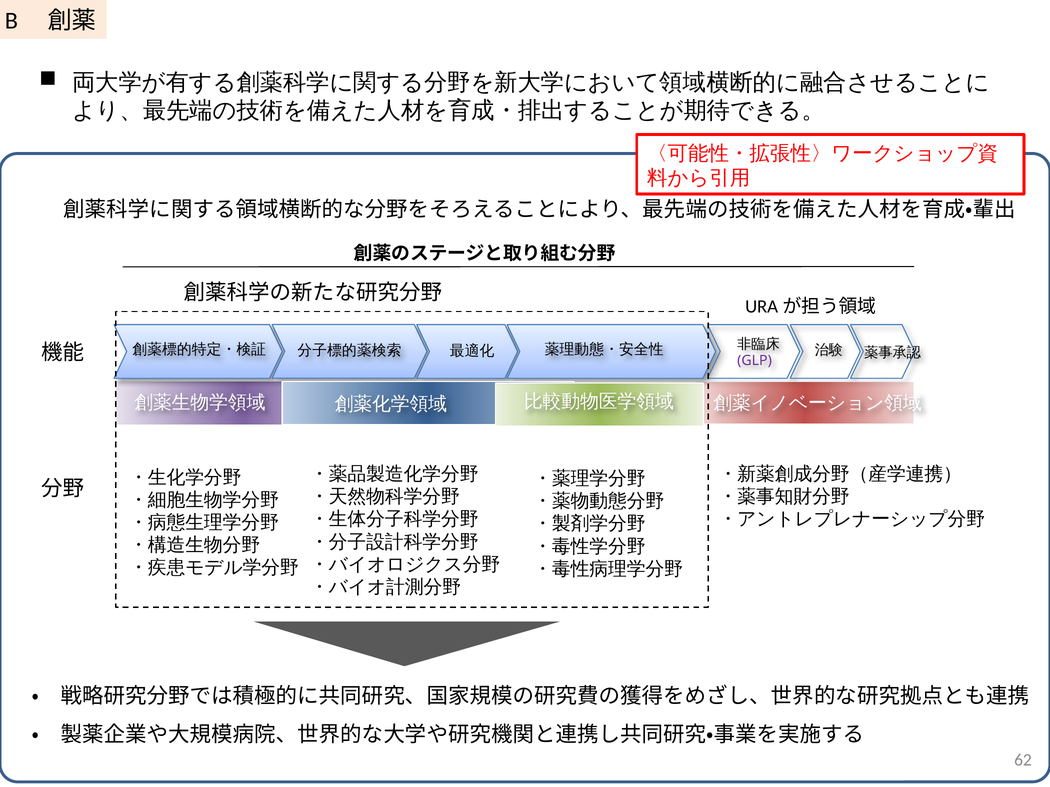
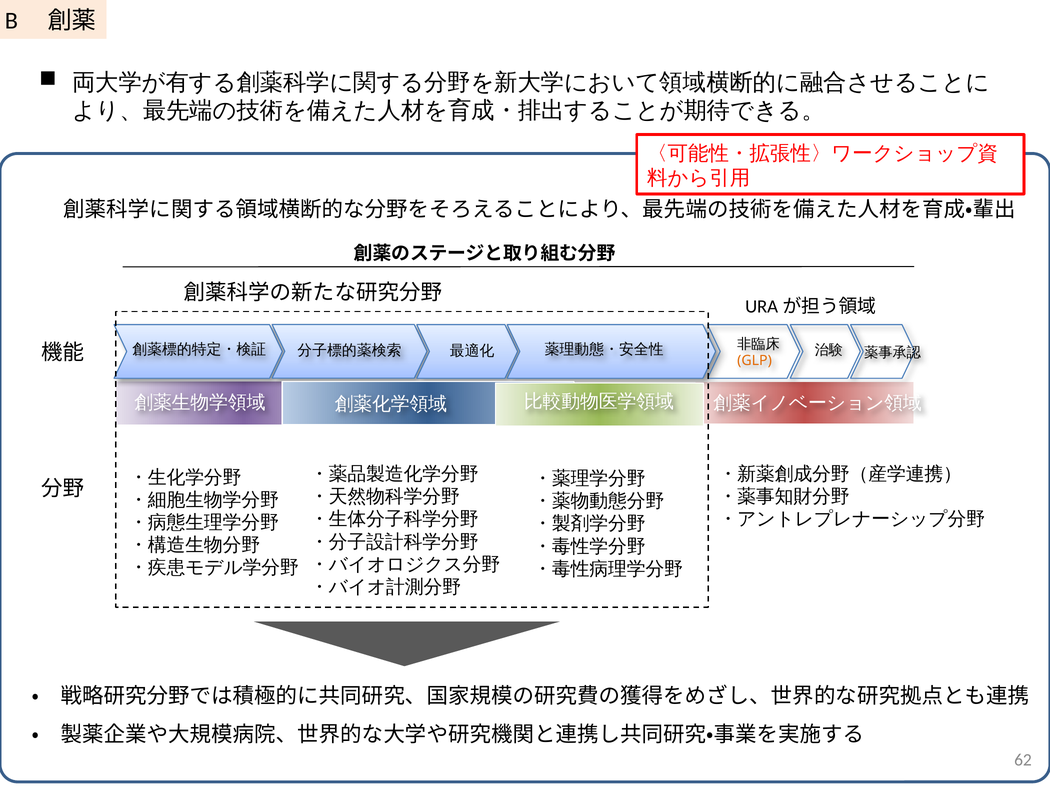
GLP colour: purple -> orange
